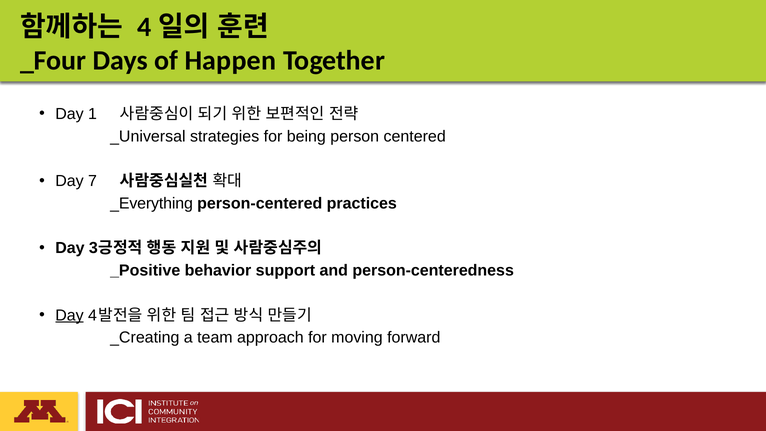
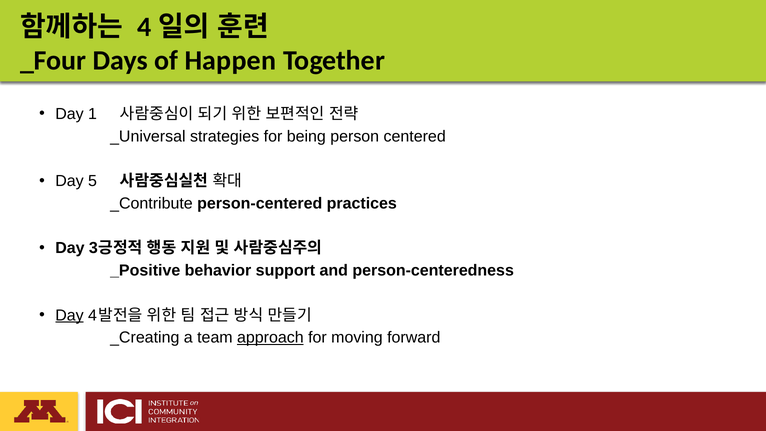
7: 7 -> 5
_Everything: _Everything -> _Contribute
approach underline: none -> present
